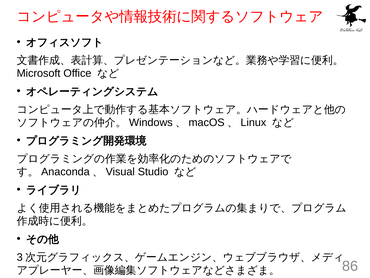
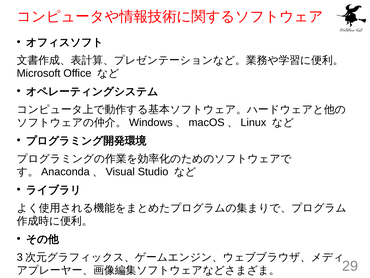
86: 86 -> 29
